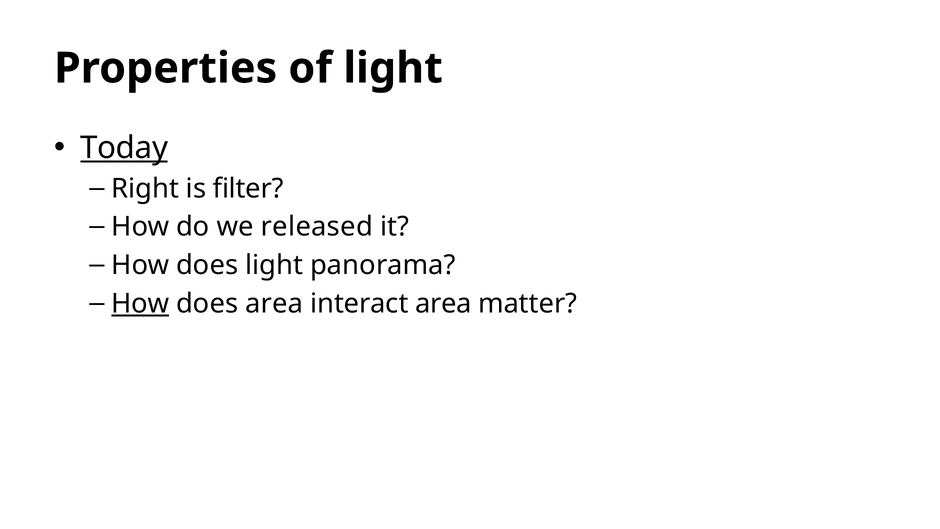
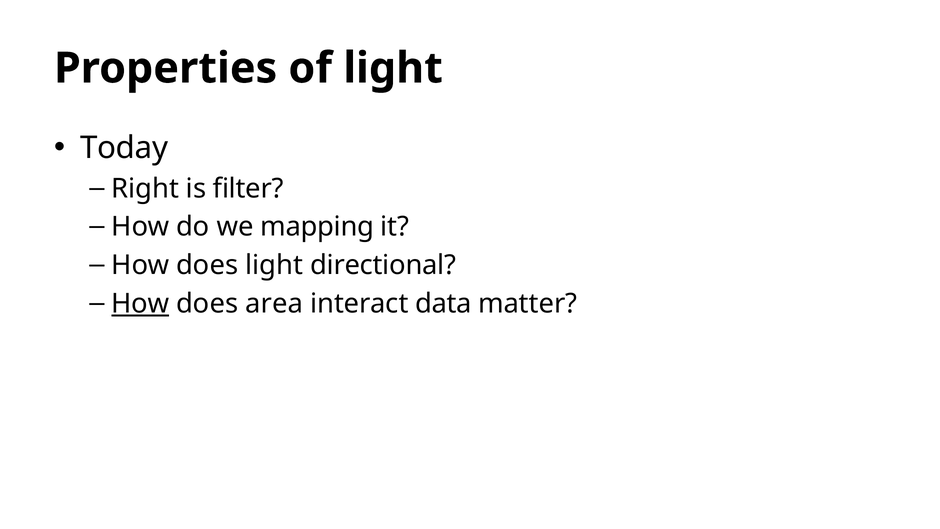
Today underline: present -> none
released: released -> mapping
panorama: panorama -> directional
interact area: area -> data
